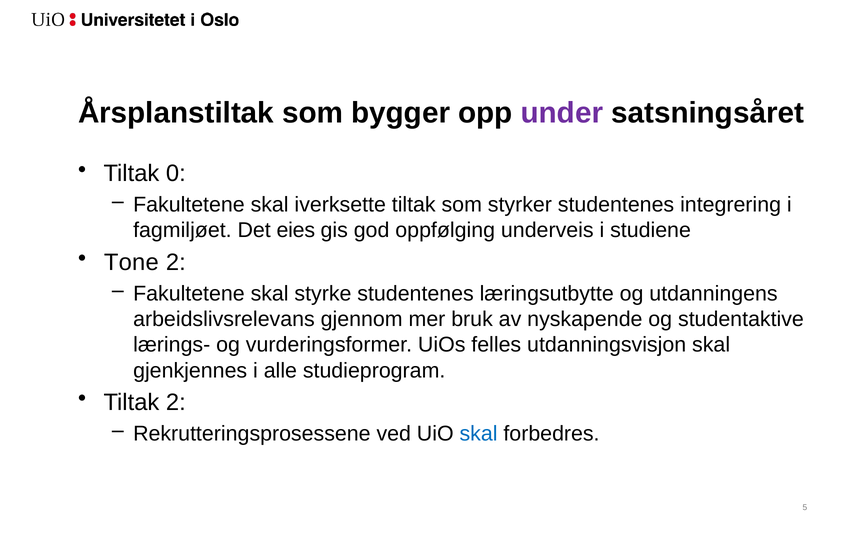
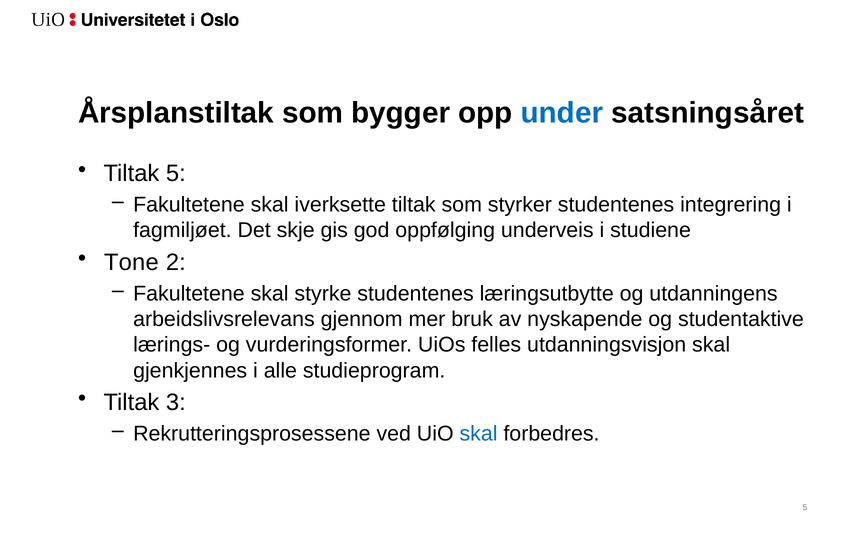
under colour: purple -> blue
Tiltak 0: 0 -> 5
eies: eies -> skje
Tiltak 2: 2 -> 3
